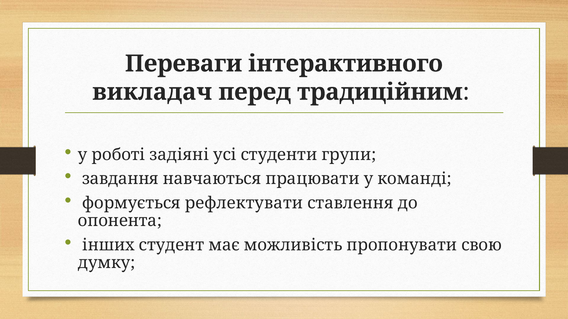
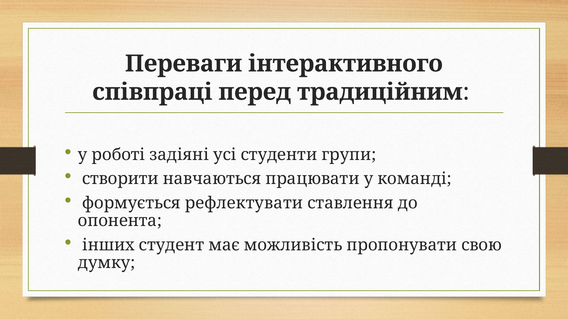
викладач: викладач -> співпраці
завдання: завдання -> створити
